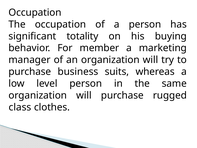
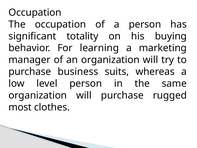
member: member -> learning
class: class -> most
